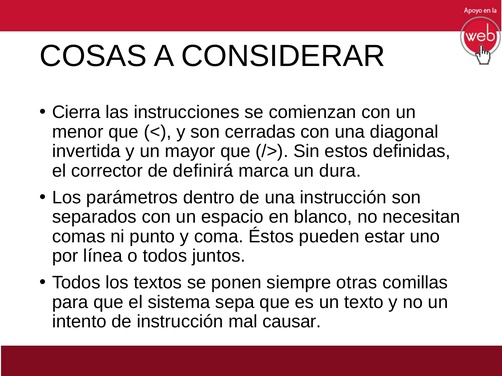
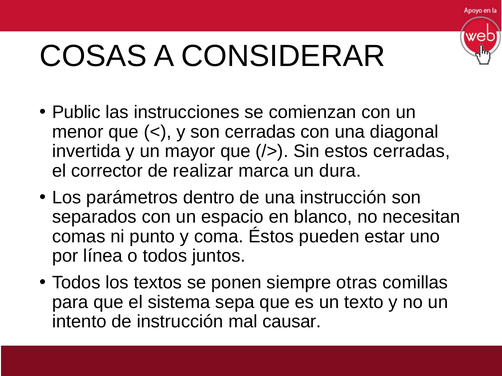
Cierra: Cierra -> Public
estos definidas: definidas -> cerradas
definirá: definirá -> realizar
